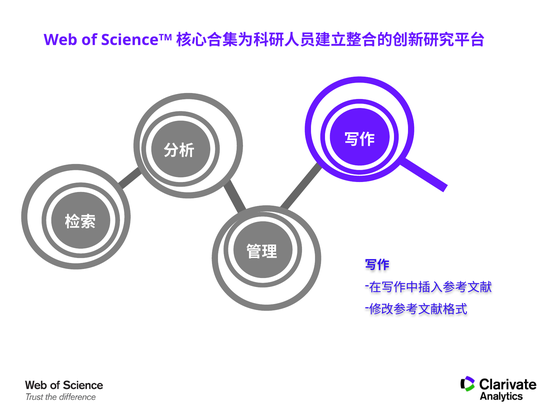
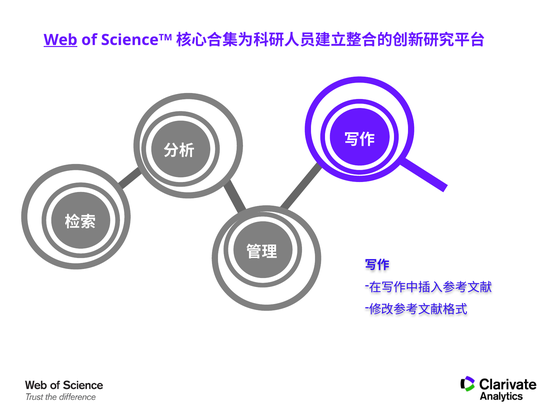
Web underline: none -> present
